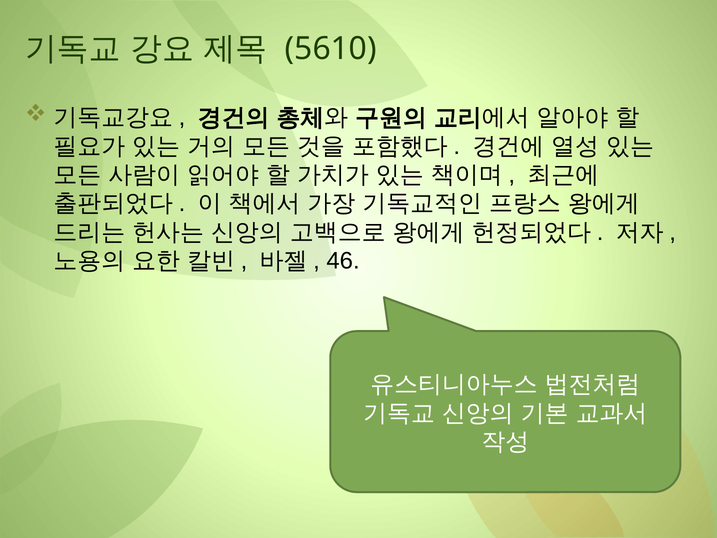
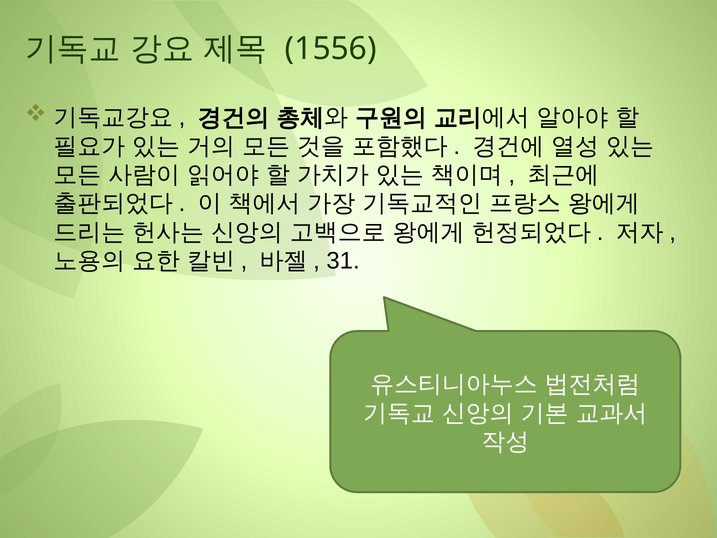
5610: 5610 -> 1556
46: 46 -> 31
